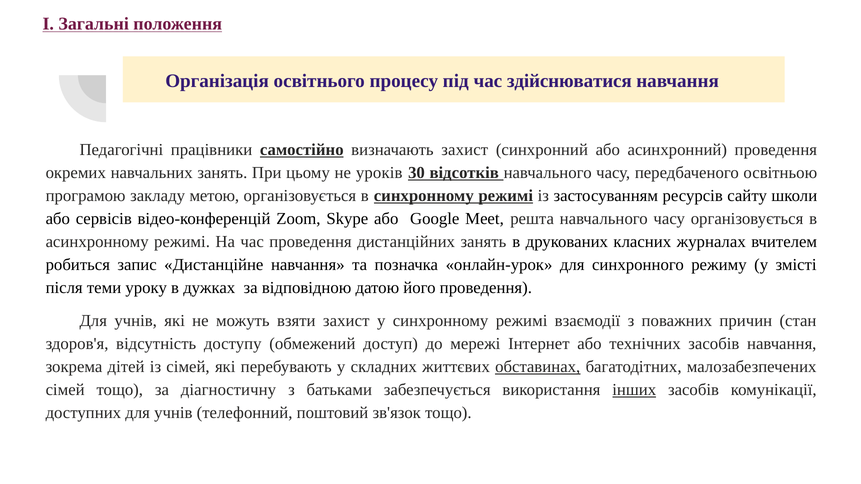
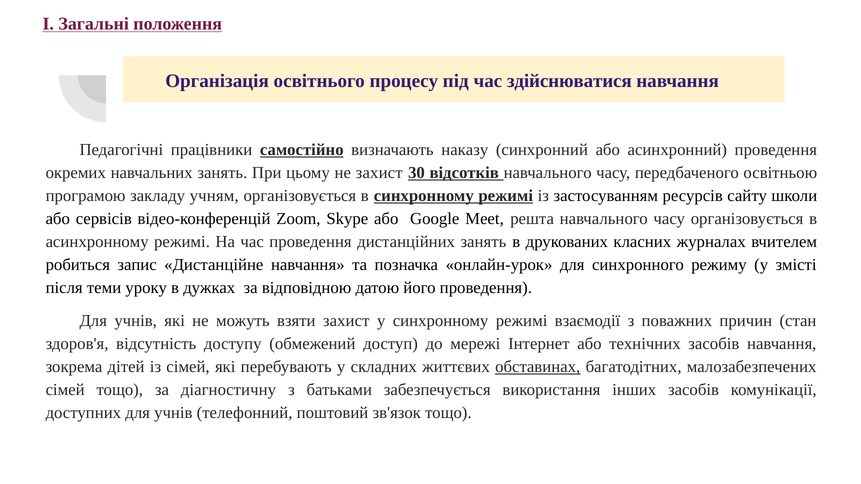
визначають захист: захист -> наказу
не уроків: уроків -> захист
метою: метою -> учням
інших underline: present -> none
